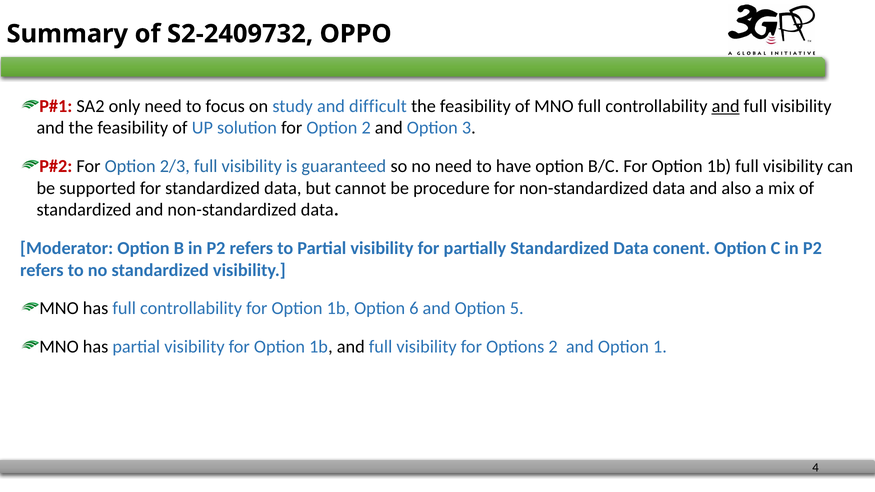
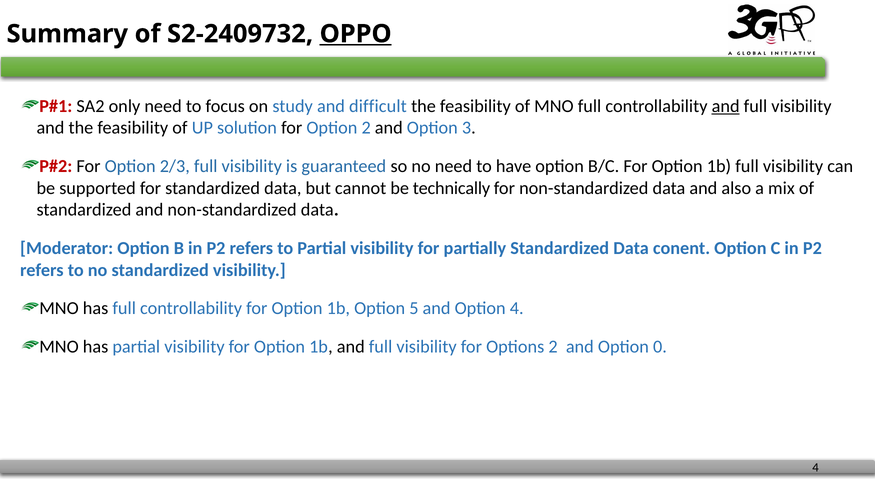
OPPO underline: none -> present
procedure: procedure -> technically
6: 6 -> 5
Option 5: 5 -> 4
1: 1 -> 0
